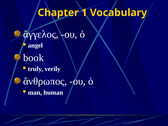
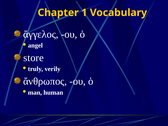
book: book -> store
